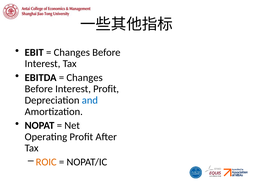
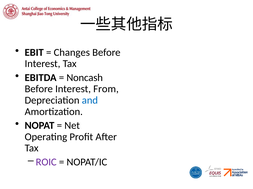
Changes at (85, 78): Changes -> Noncash
Interest Profit: Profit -> From
ROIC colour: orange -> purple
